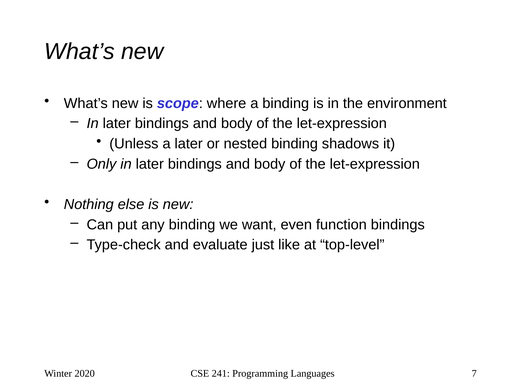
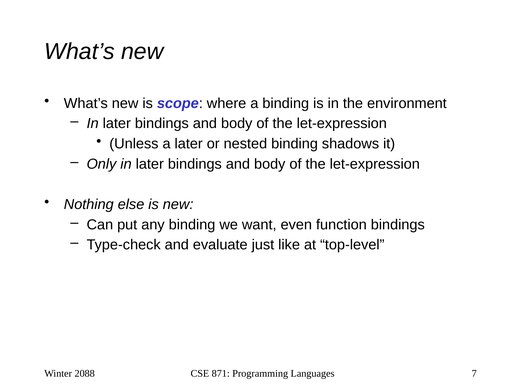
2020: 2020 -> 2088
241: 241 -> 871
